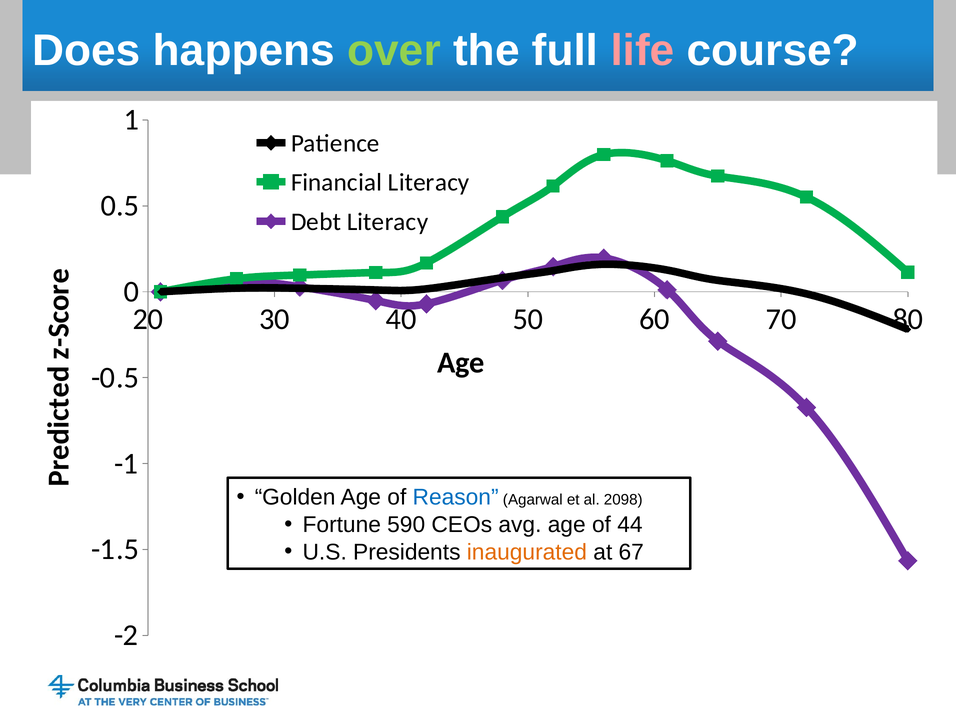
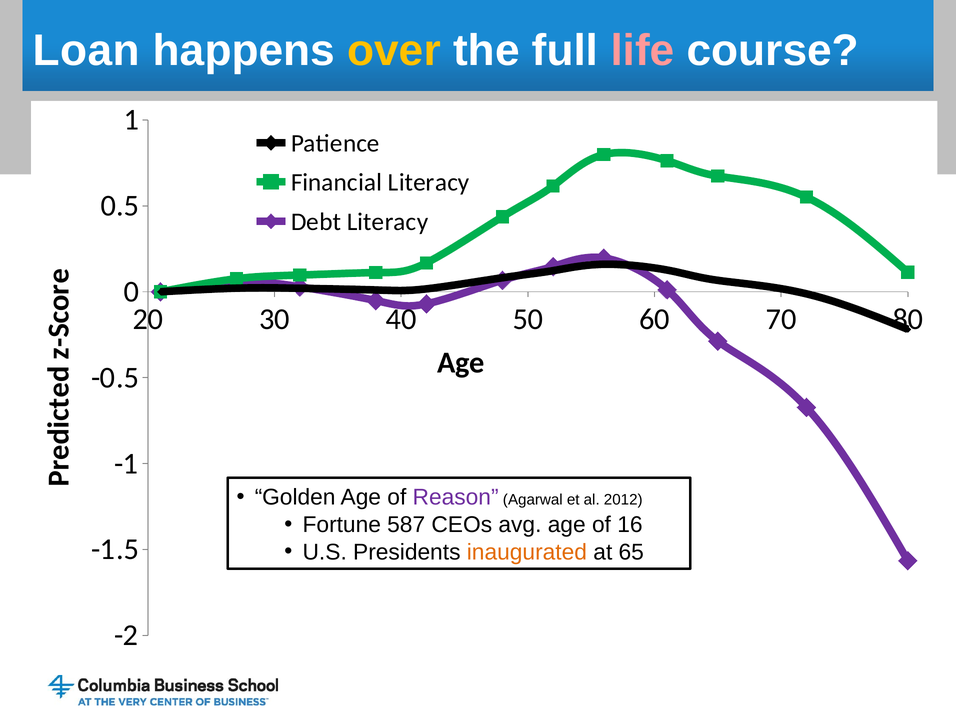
Does: Does -> Loan
over colour: light green -> yellow
Reason colour: blue -> purple
2098: 2098 -> 2012
590: 590 -> 587
44: 44 -> 16
67: 67 -> 65
